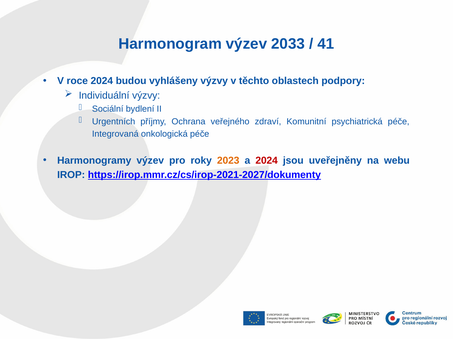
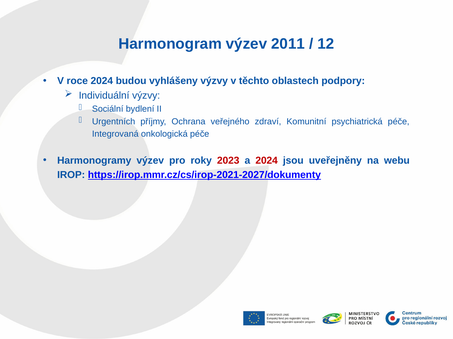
2033: 2033 -> 2011
41: 41 -> 12
2023 colour: orange -> red
